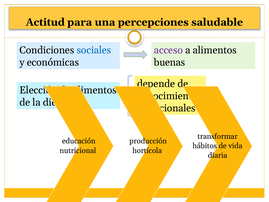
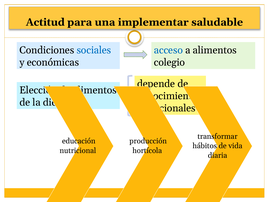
percepciones: percepciones -> implementar
acceso colour: purple -> blue
buenas: buenas -> colegio
